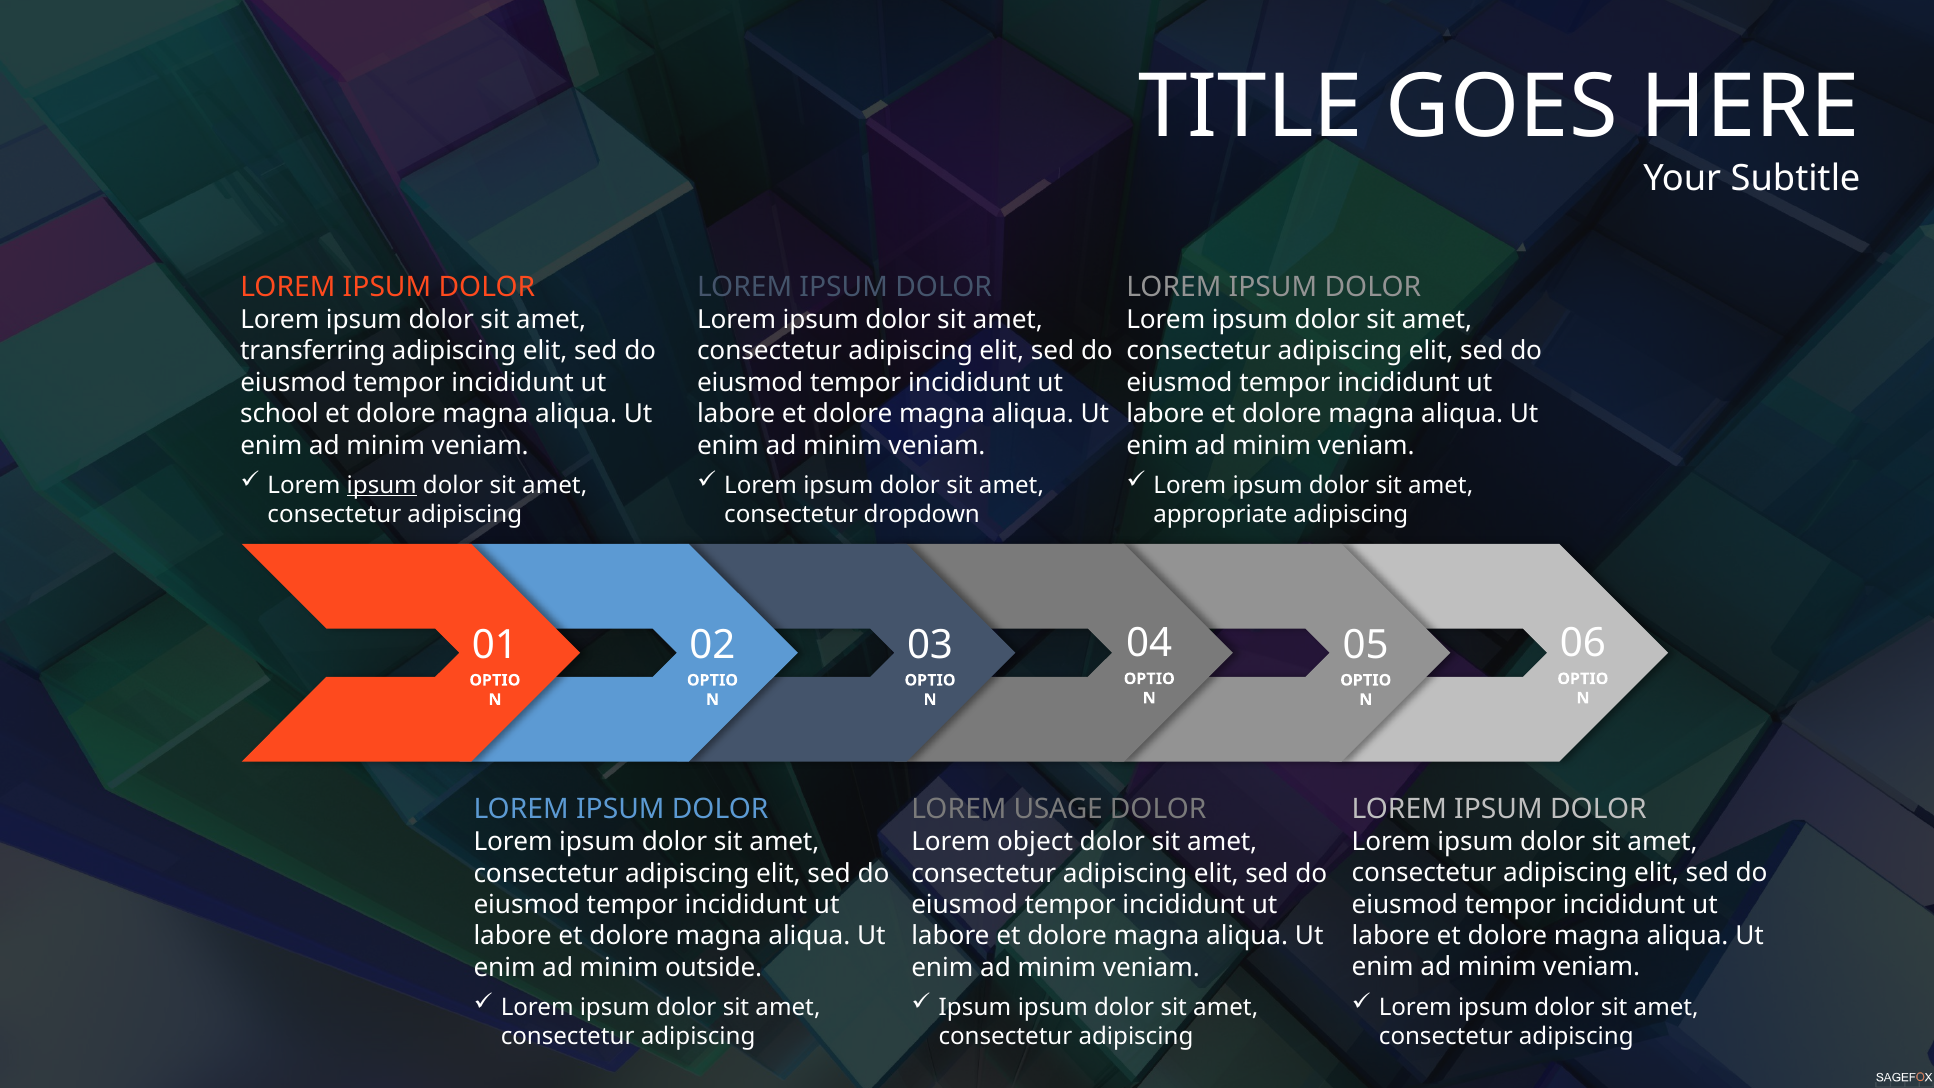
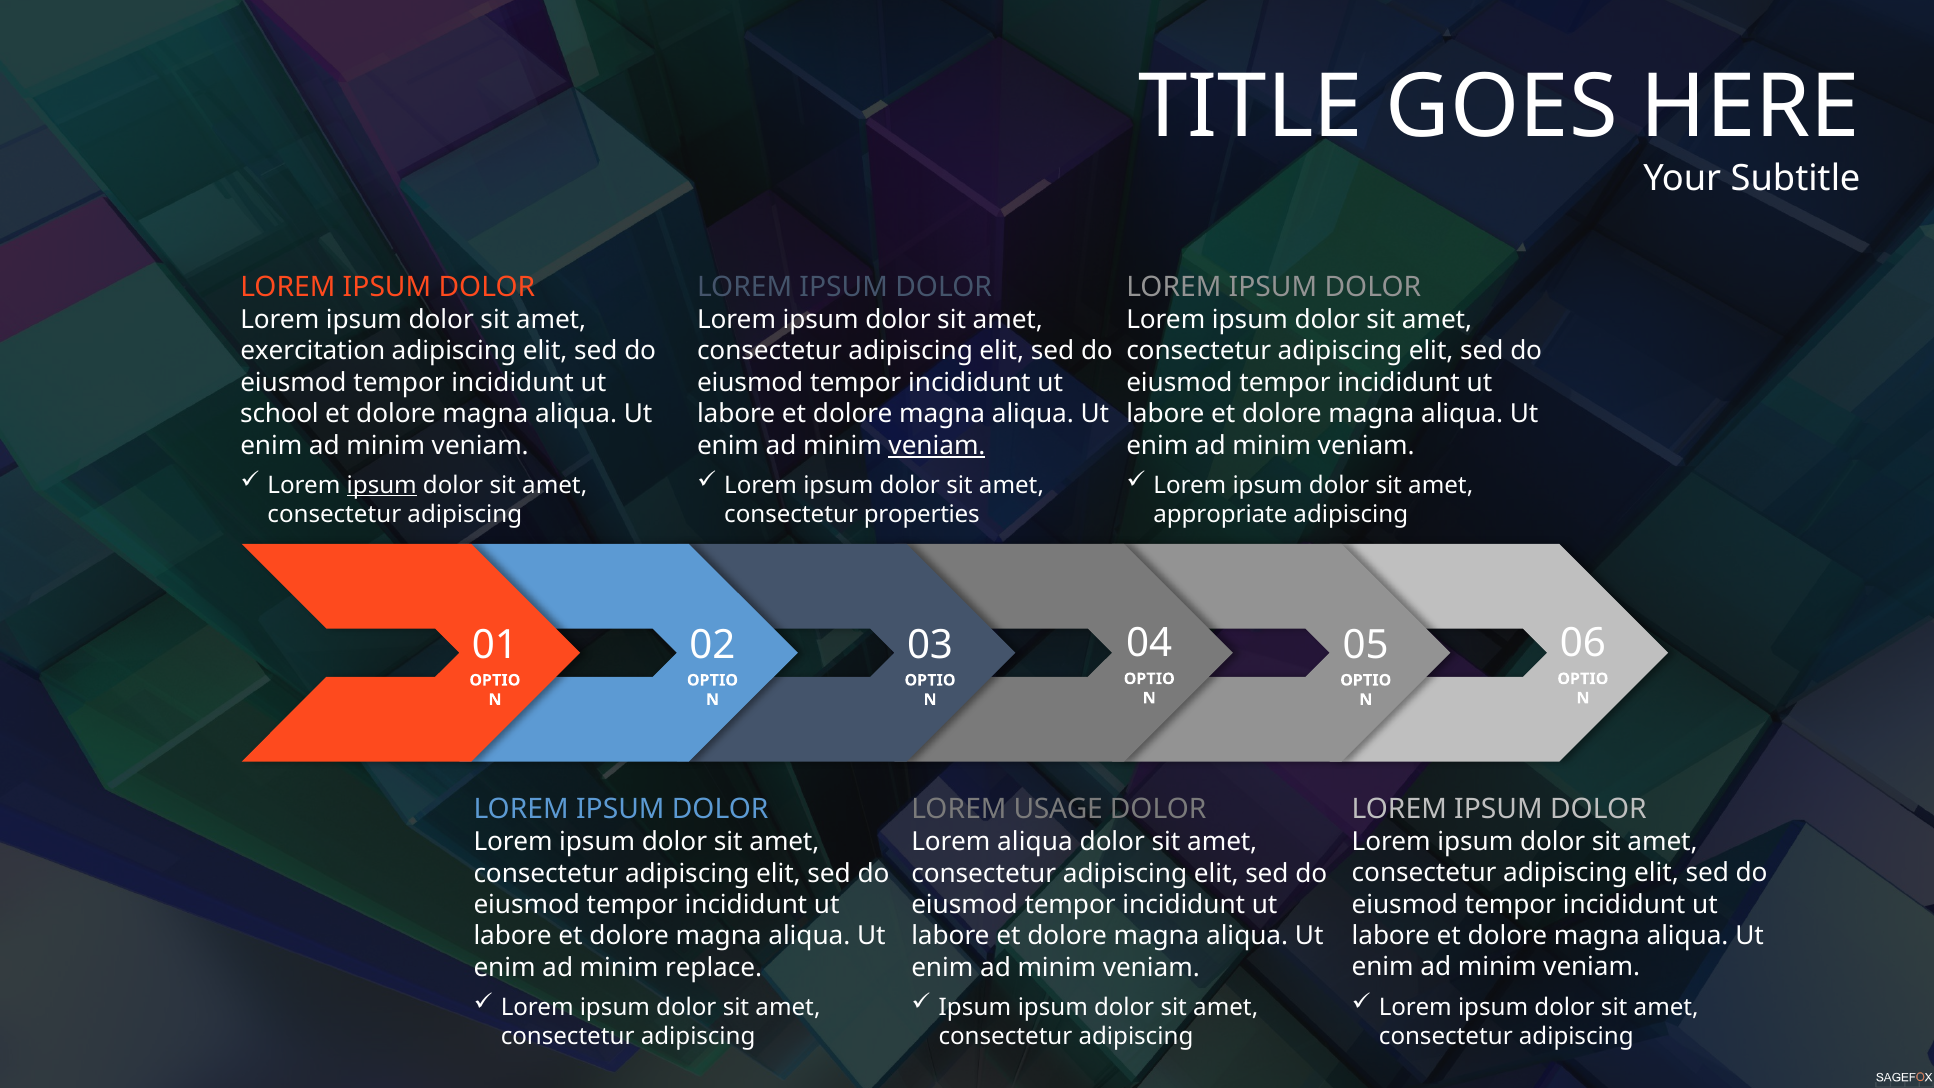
transferring: transferring -> exercitation
veniam at (937, 446) underline: none -> present
dropdown: dropdown -> properties
Lorem object: object -> aliqua
outside: outside -> replace
